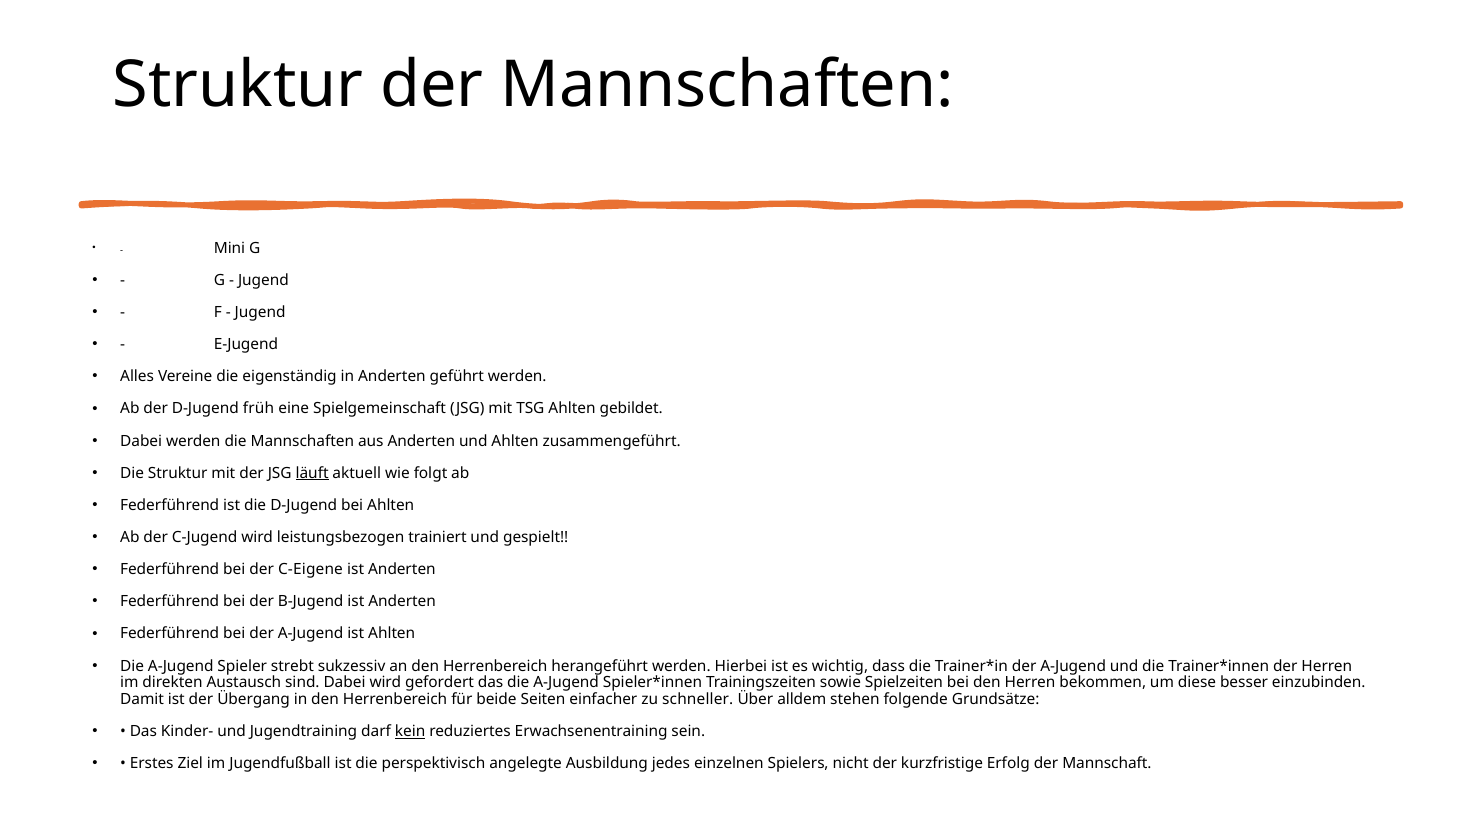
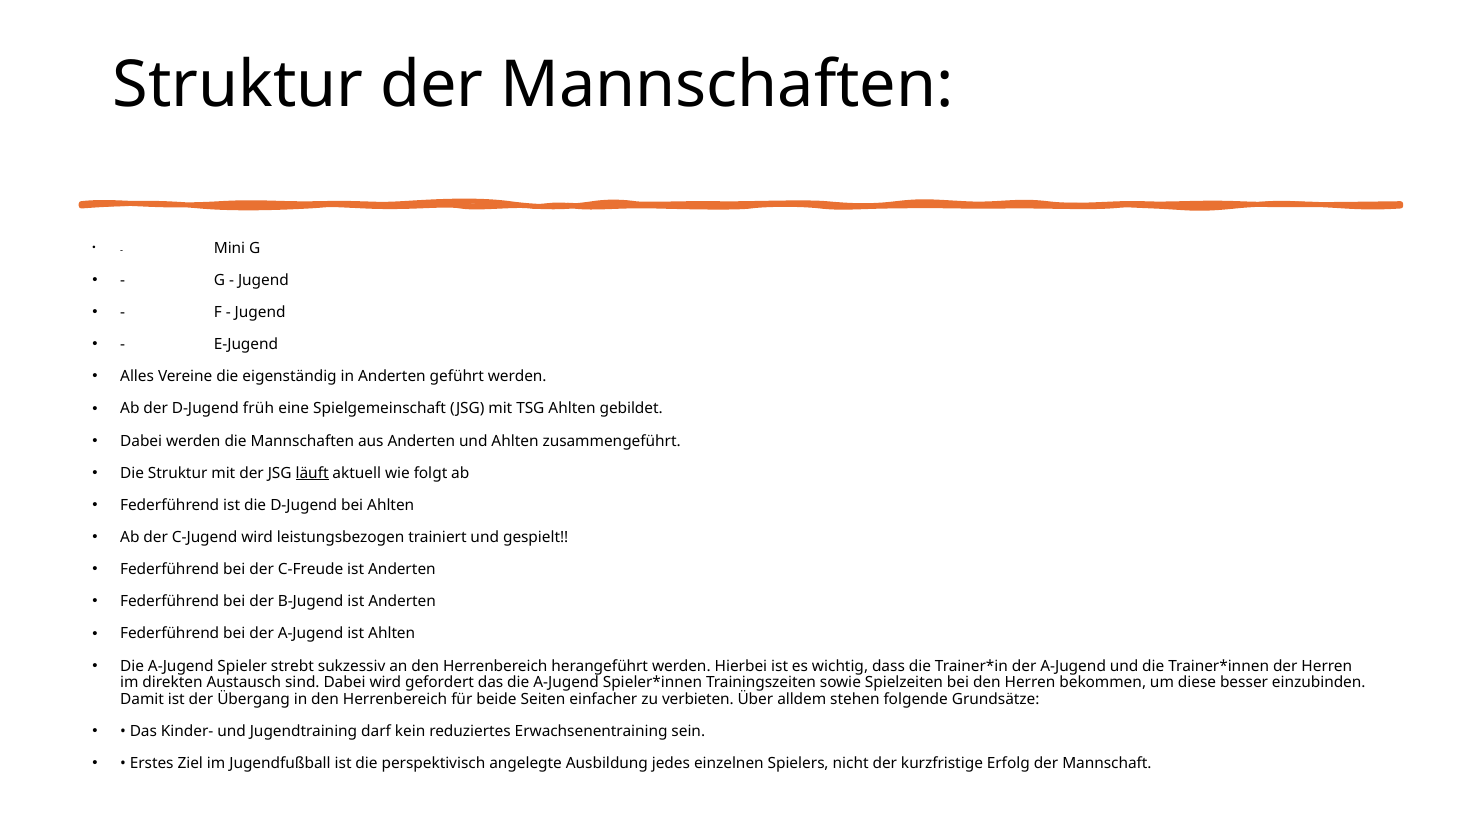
C-Eigene: C-Eigene -> C-Freude
schneller: schneller -> verbieten
kein underline: present -> none
